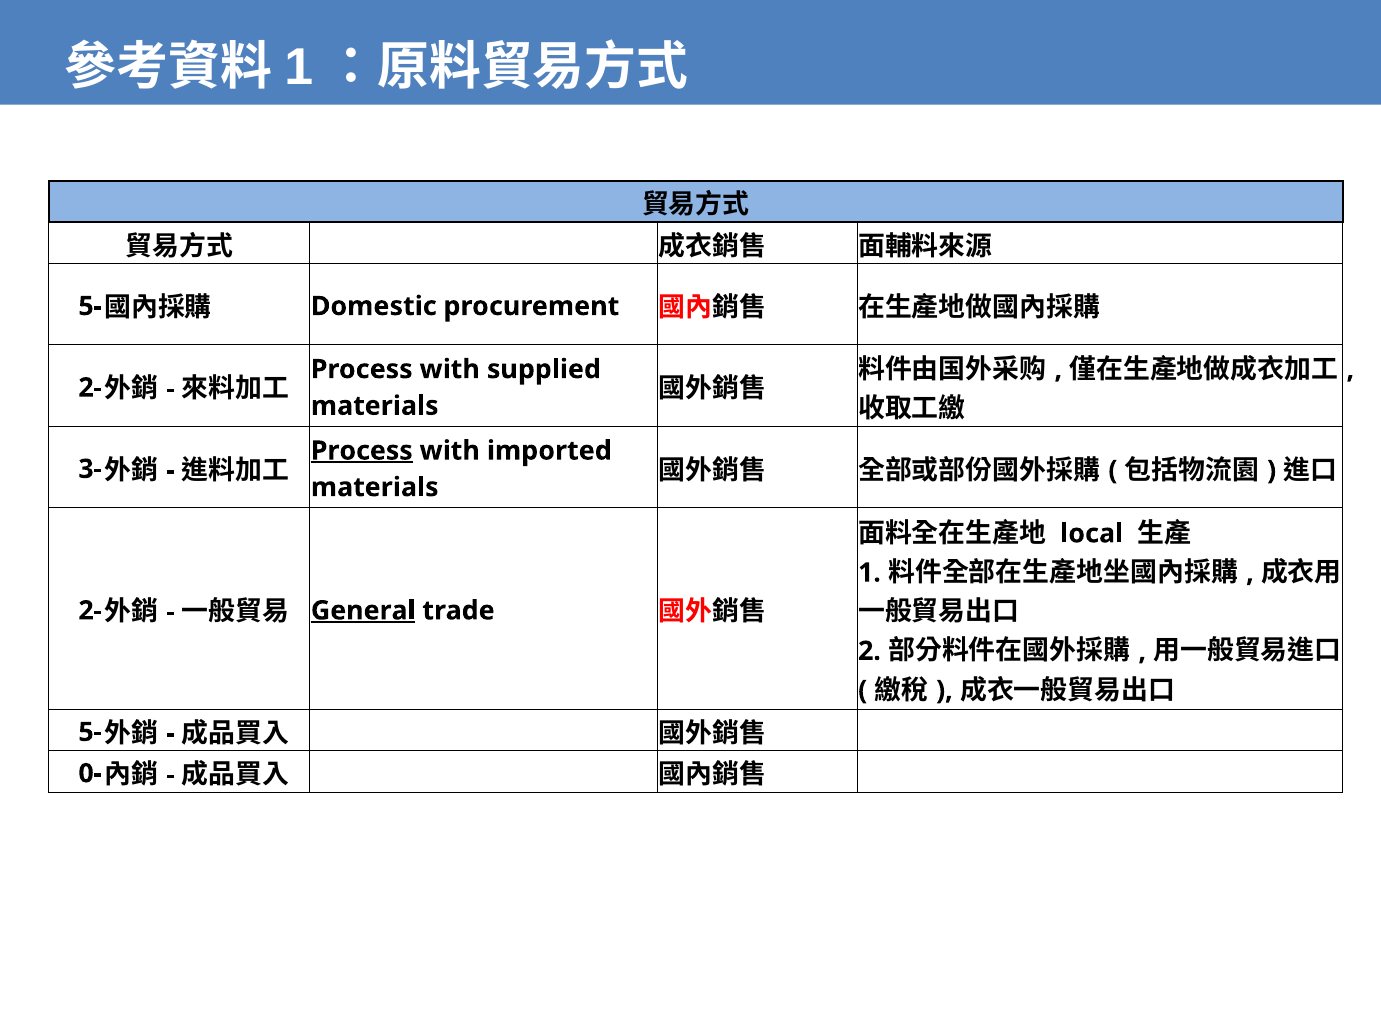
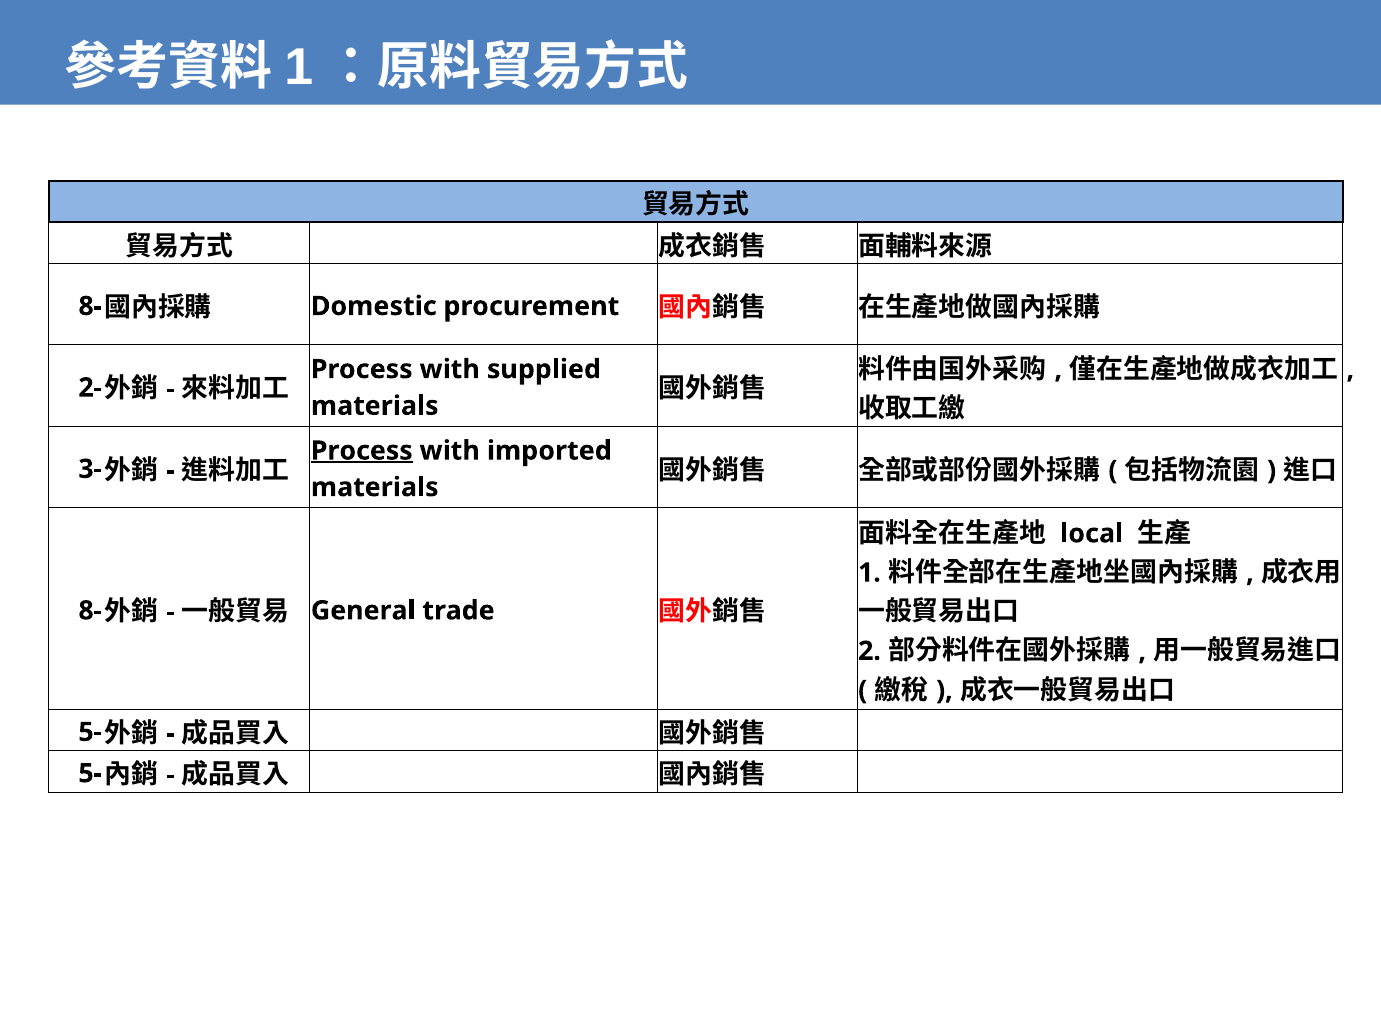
5- at (90, 306): 5- -> 8-
2- at (90, 610): 2- -> 8-
General underline: present -> none
0- at (90, 773): 0- -> 5-
